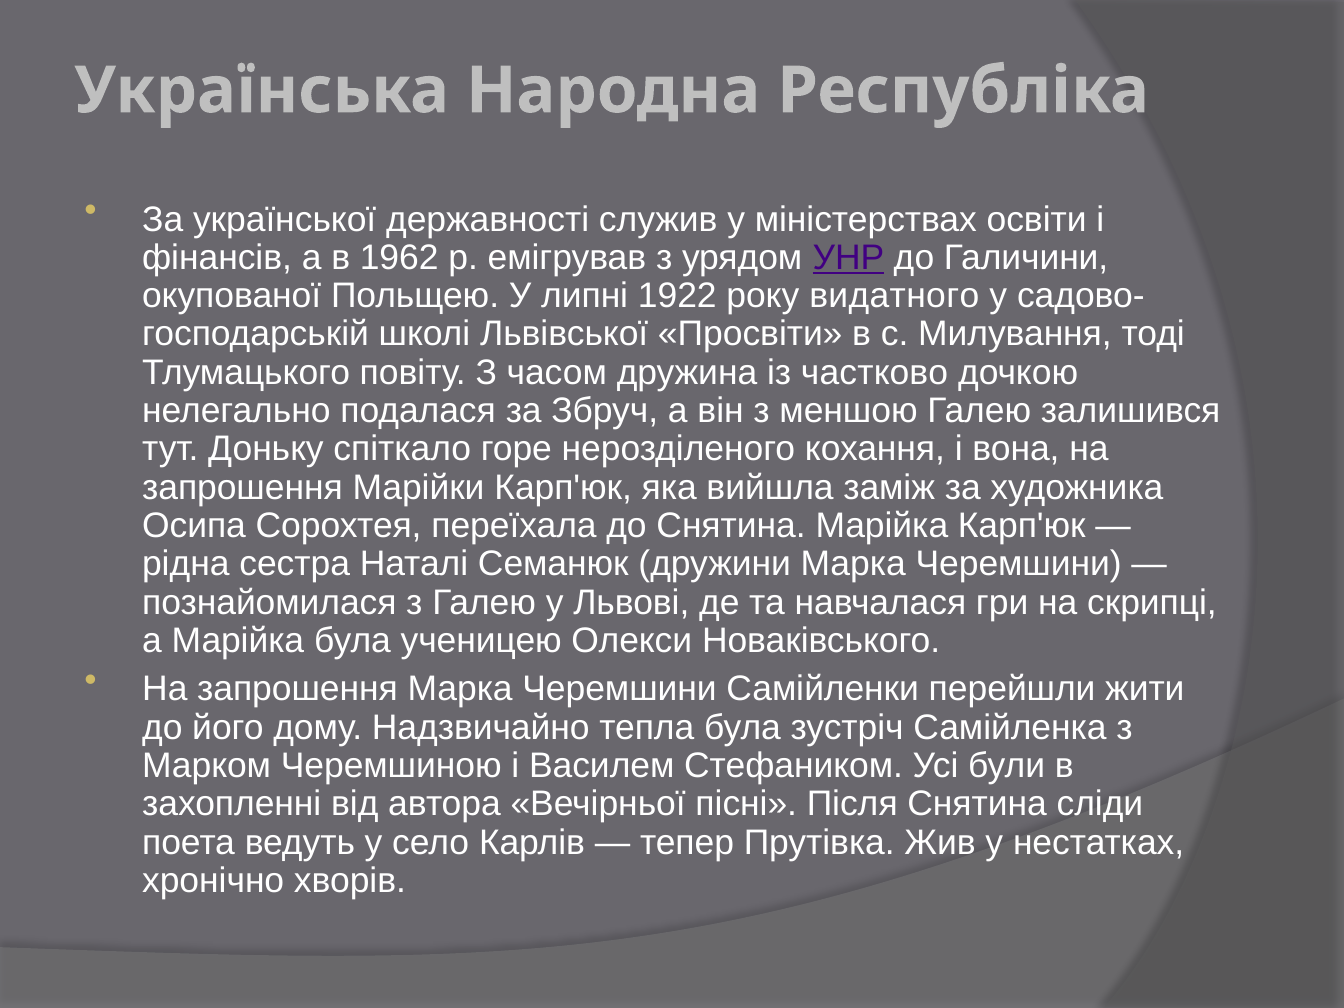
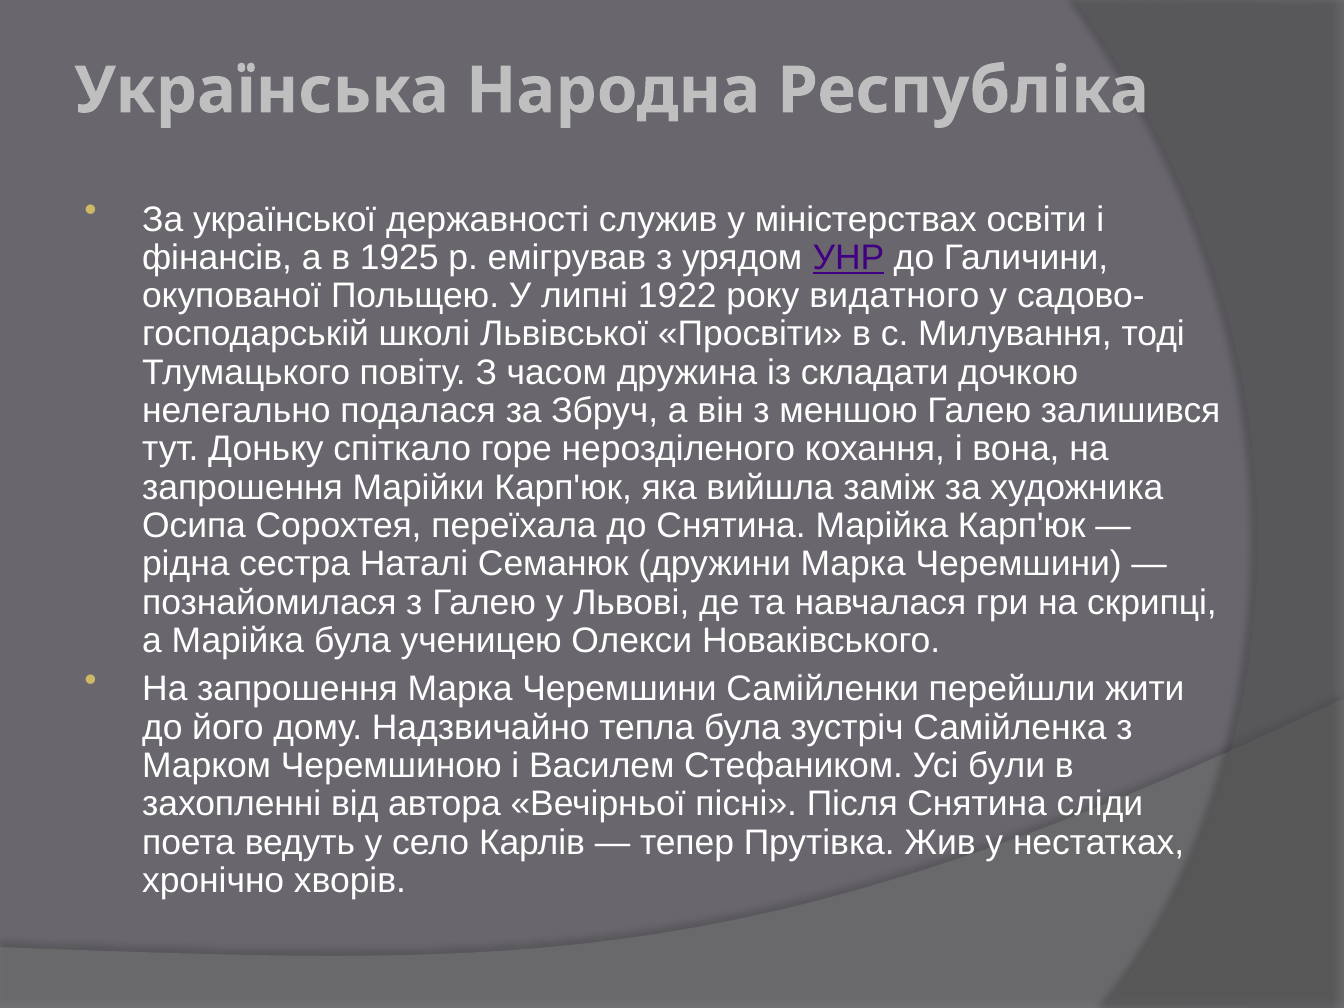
1962: 1962 -> 1925
частково: частково -> складати
